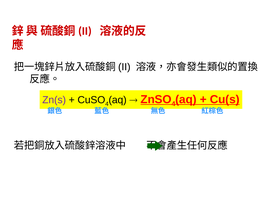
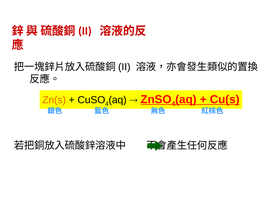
Zn(s colour: purple -> orange
